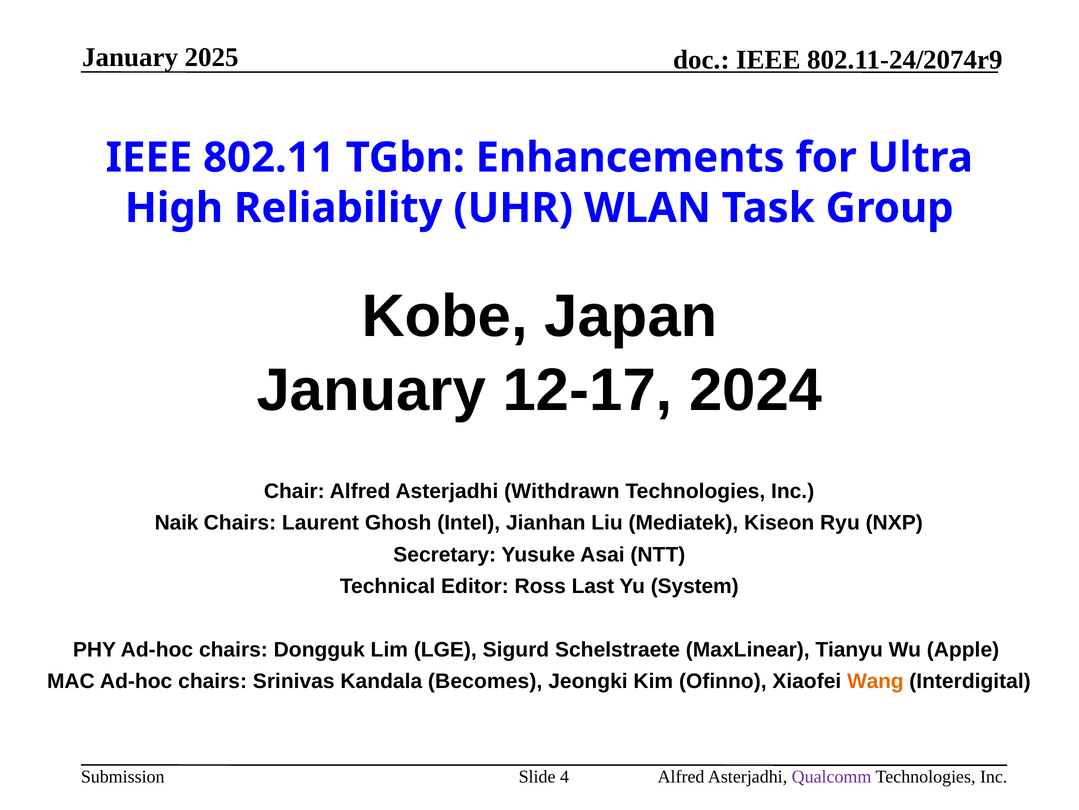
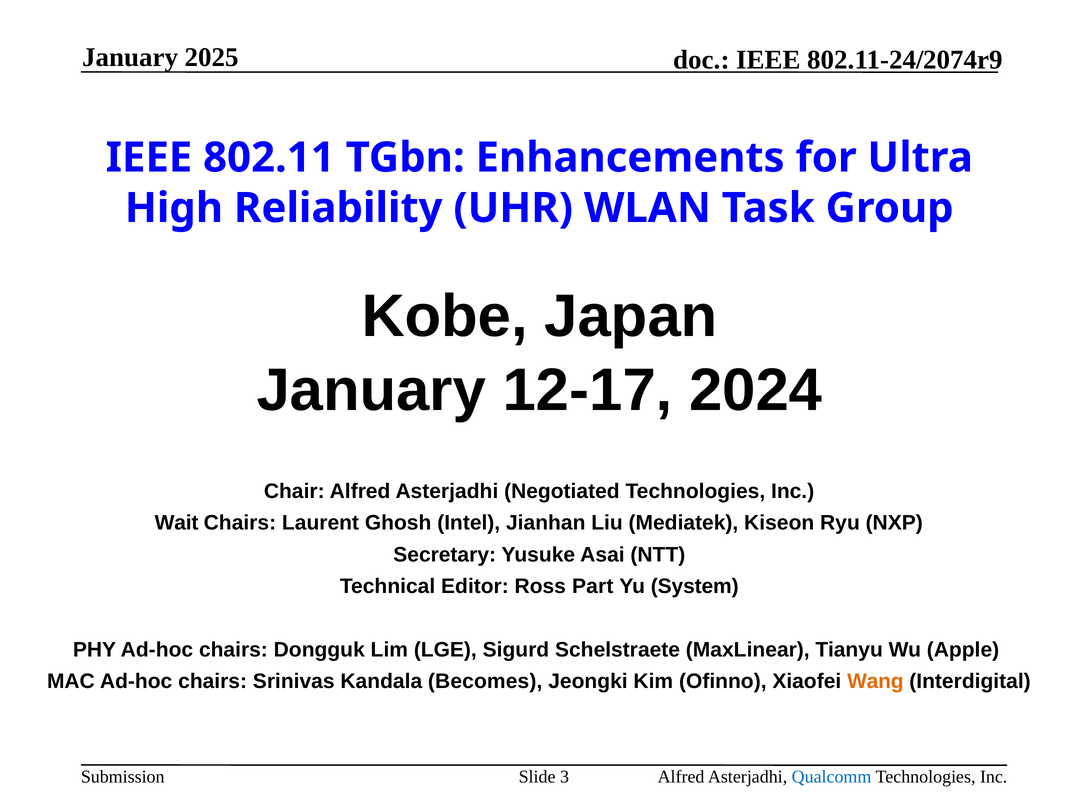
Withdrawn: Withdrawn -> Negotiated
Naik: Naik -> Wait
Last: Last -> Part
4: 4 -> 3
Qualcomm colour: purple -> blue
